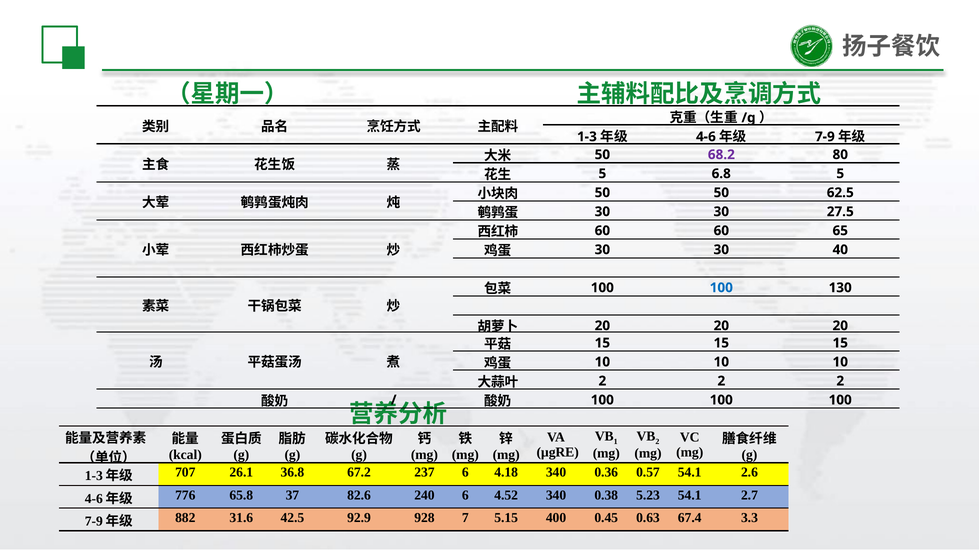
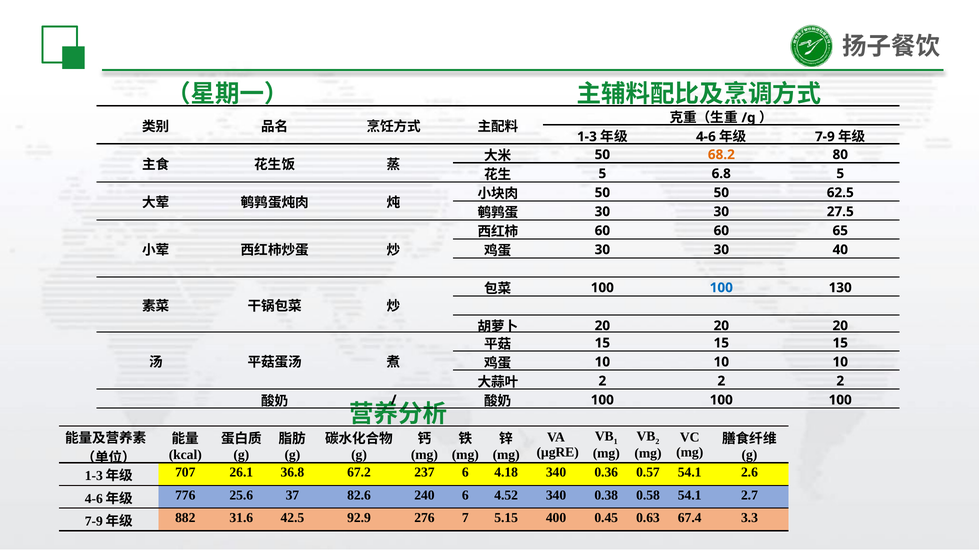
68.2 colour: purple -> orange
65.8: 65.8 -> 25.6
5.23: 5.23 -> 0.58
928: 928 -> 276
